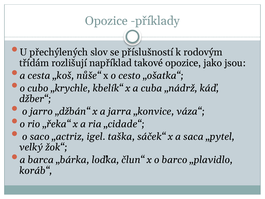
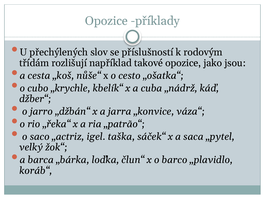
„cidade“: „cidade“ -> „patrão“
